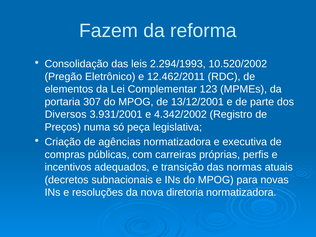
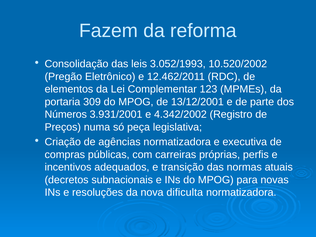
2.294/1993: 2.294/1993 -> 3.052/1993
307: 307 -> 309
Diversos: Diversos -> Números
diretoria: diretoria -> dificulta
